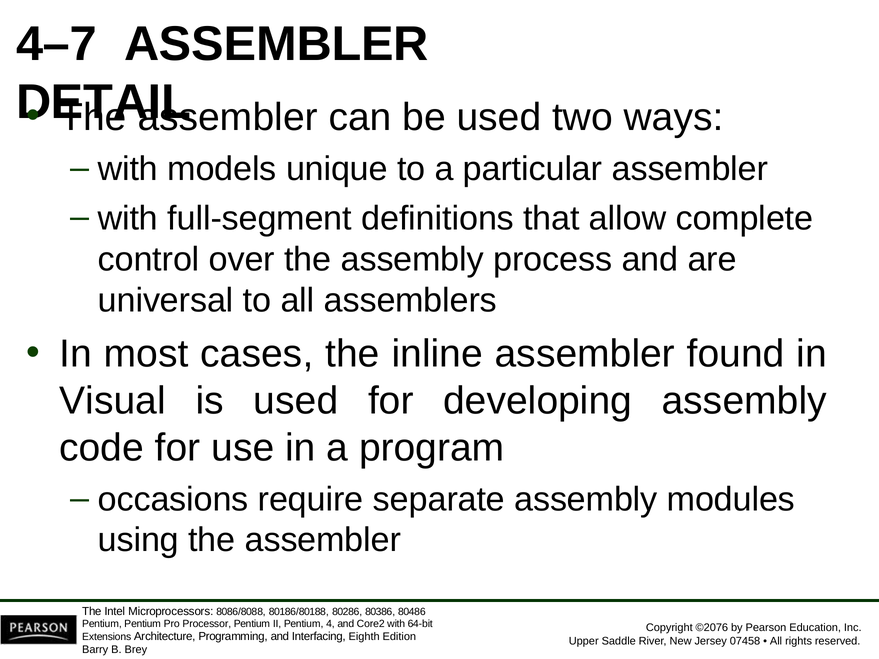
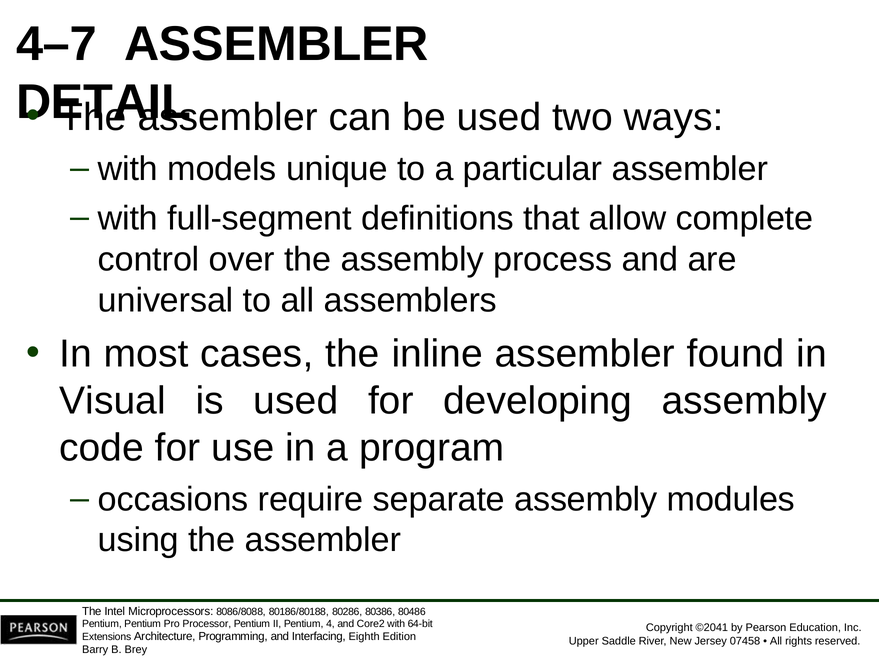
©2076: ©2076 -> ©2041
